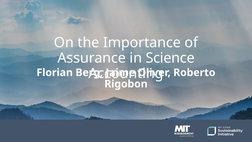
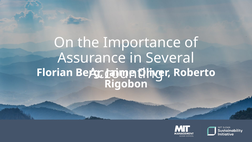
Science: Science -> Several
